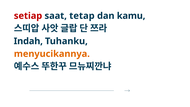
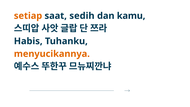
setiap colour: red -> orange
tetap: tetap -> sedih
Indah: Indah -> Habis
